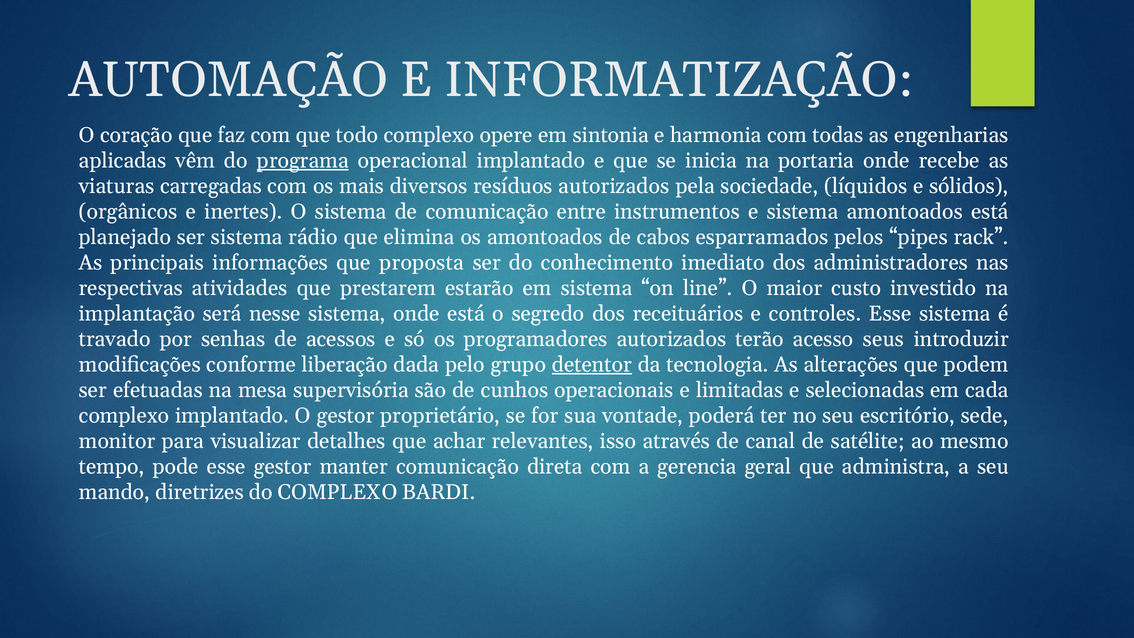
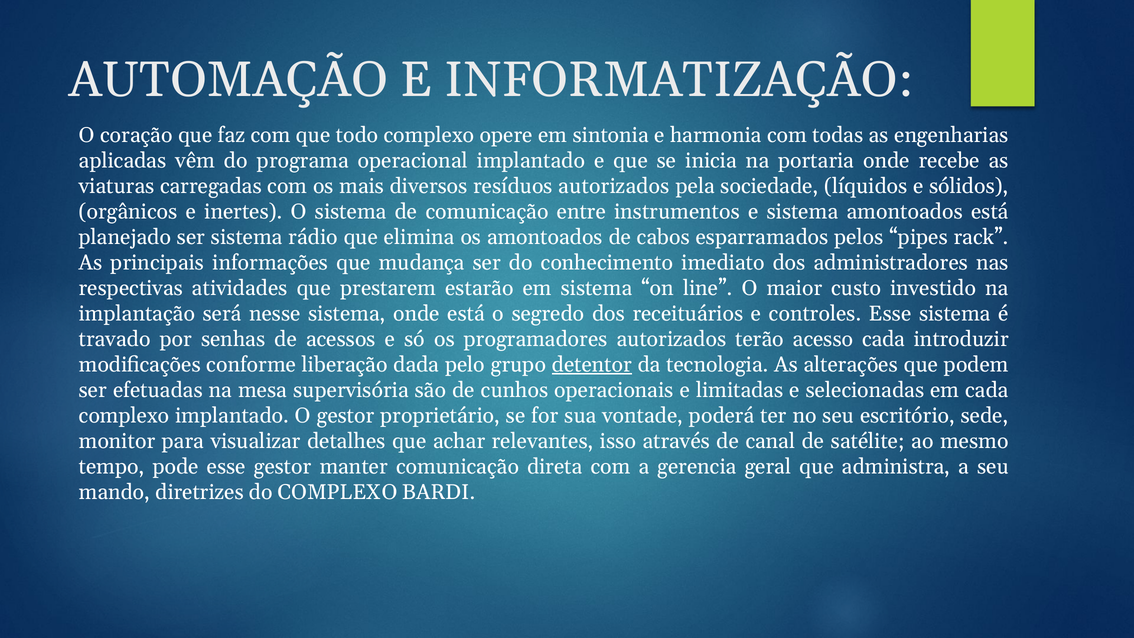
programa underline: present -> none
proposta: proposta -> mudança
acesso seus: seus -> cada
